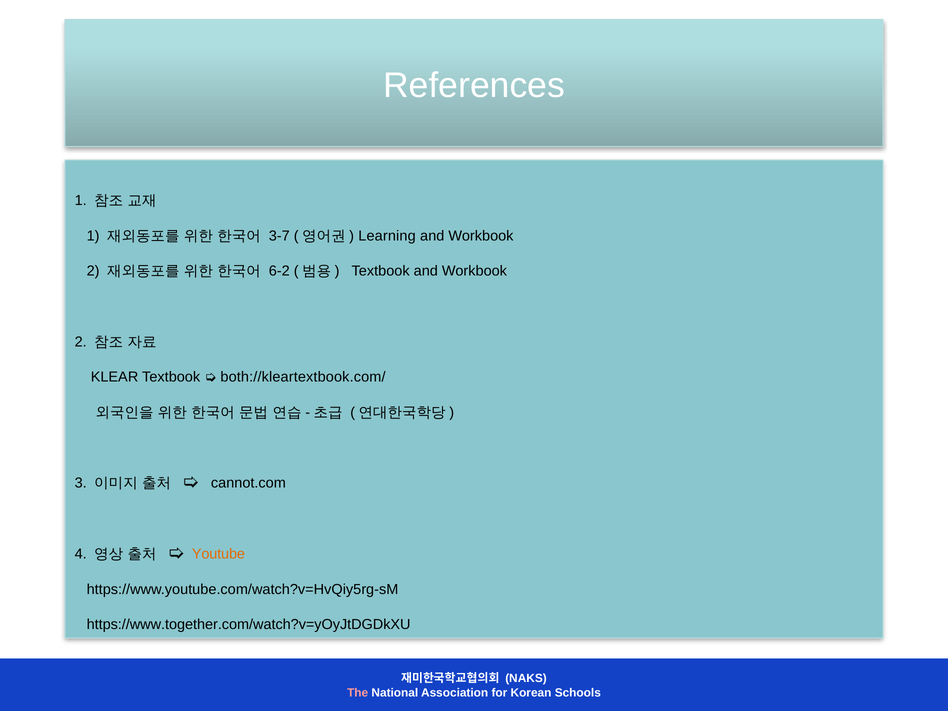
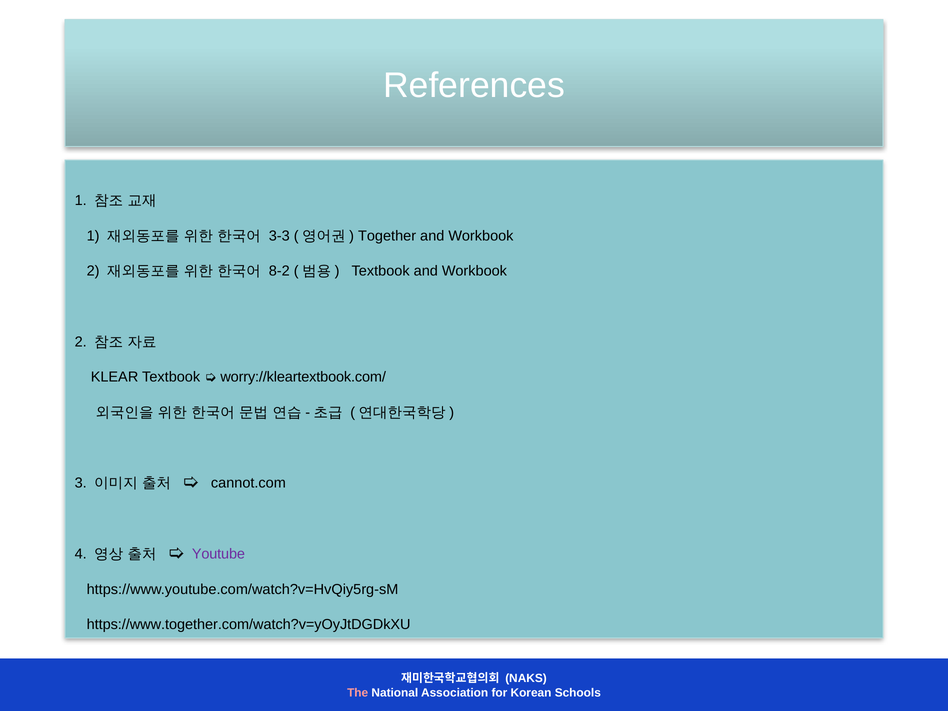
3-7: 3-7 -> 3-3
Learning: Learning -> Together
6-2: 6-2 -> 8-2
both://kleartextbook.com/: both://kleartextbook.com/ -> worry://kleartextbook.com/
Youtube colour: orange -> purple
